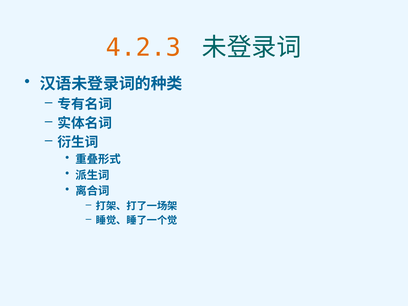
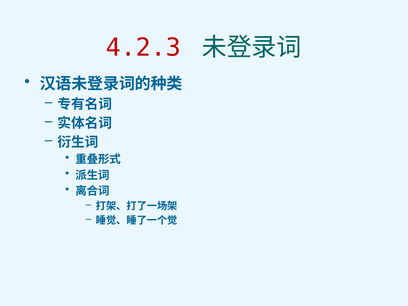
4.2.3 colour: orange -> red
